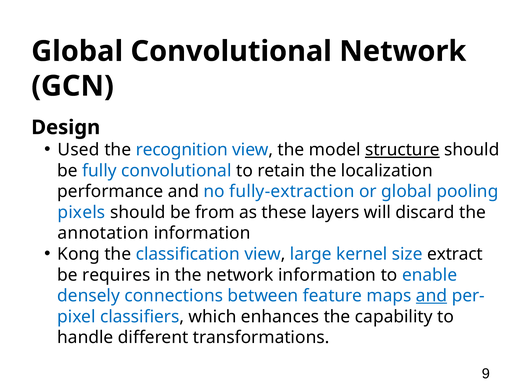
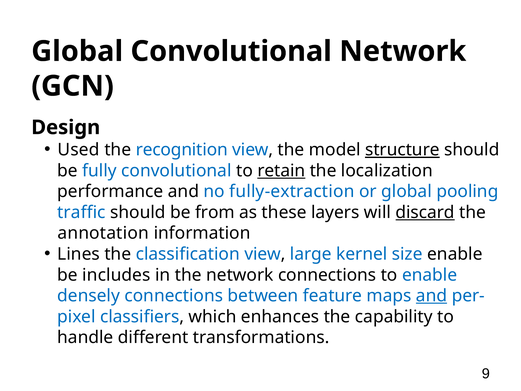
retain underline: none -> present
pixels: pixels -> traffic
discard underline: none -> present
Kong: Kong -> Lines
size extract: extract -> enable
requires: requires -> includes
network information: information -> connections
